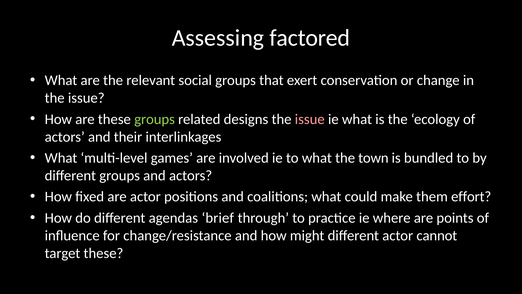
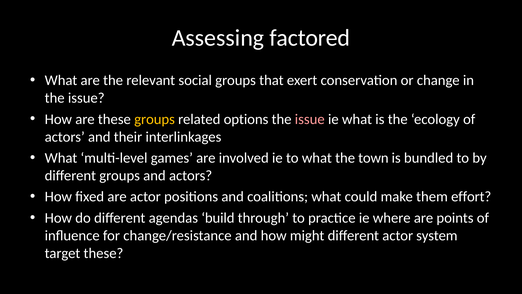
groups at (155, 119) colour: light green -> yellow
designs: designs -> options
brief: brief -> build
cannot: cannot -> system
